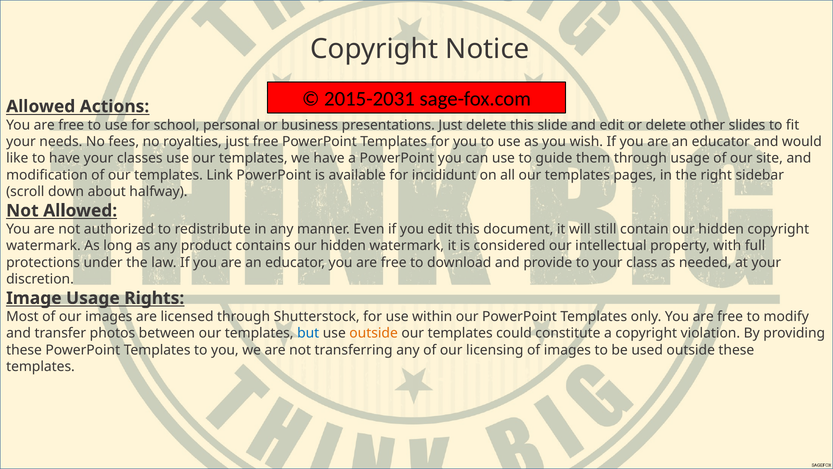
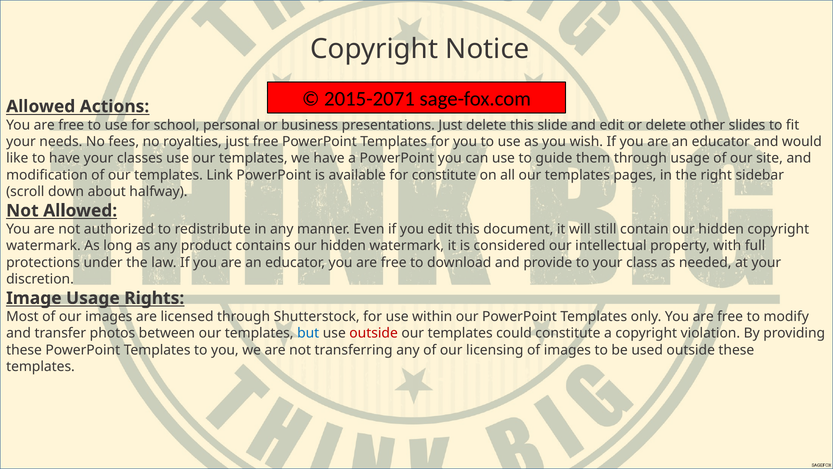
2015-2031: 2015-2031 -> 2015-2071
for incididunt: incididunt -> constitute
outside at (374, 333) colour: orange -> red
